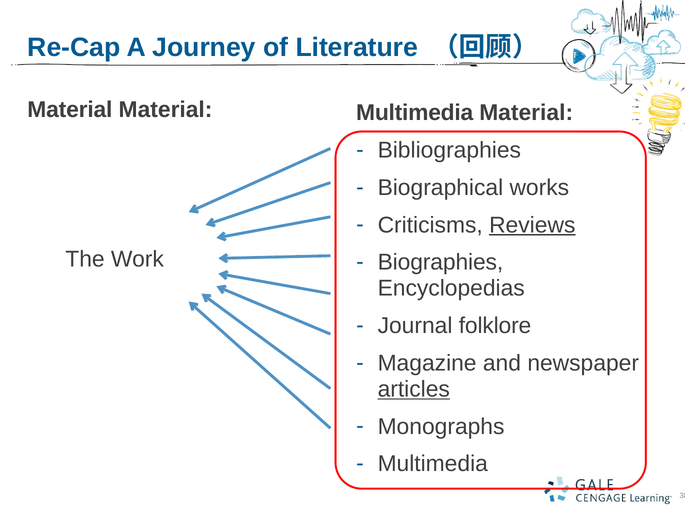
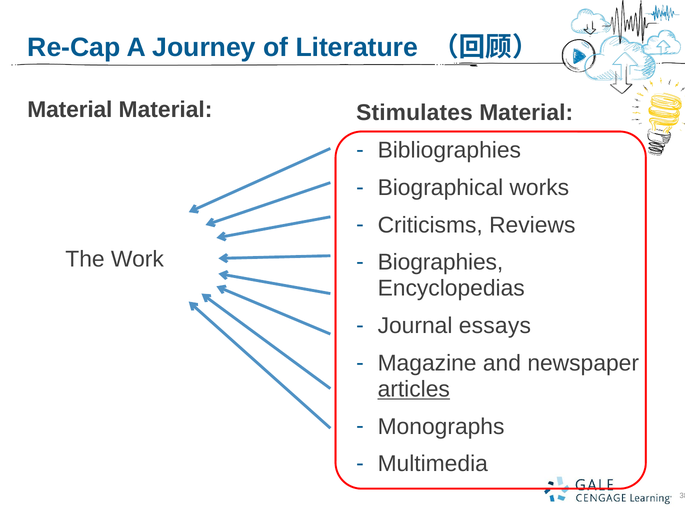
Multimedia at (415, 113): Multimedia -> Stimulates
Reviews underline: present -> none
folklore: folklore -> essays
